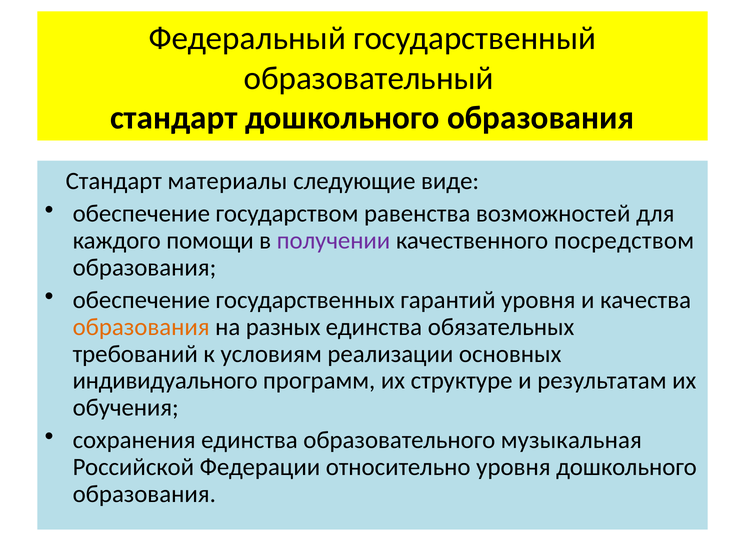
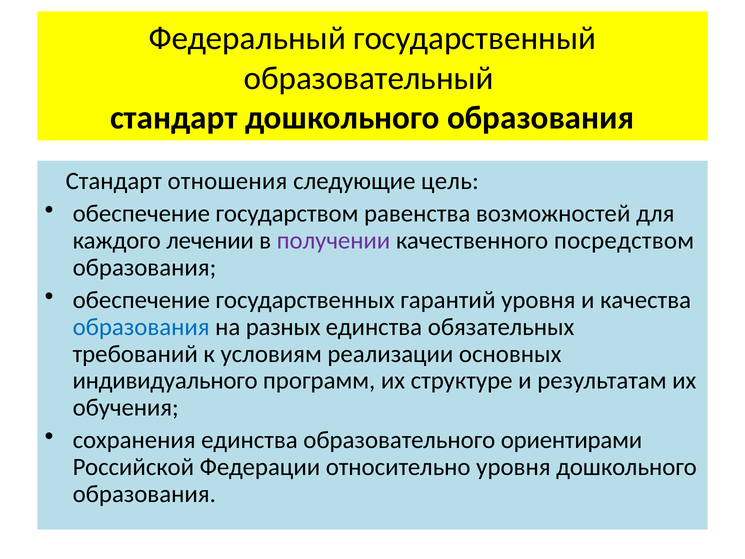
материалы: материалы -> отношения
виде: виде -> цель
помощи: помощи -> лечении
образования at (141, 327) colour: orange -> blue
музыкальная: музыкальная -> ориентирами
